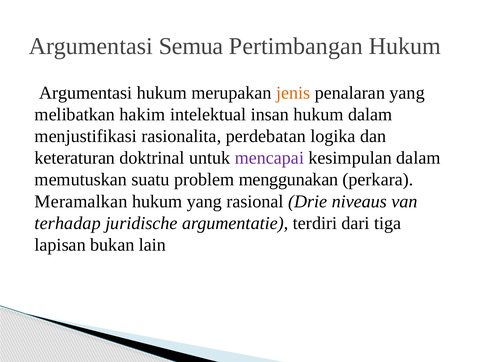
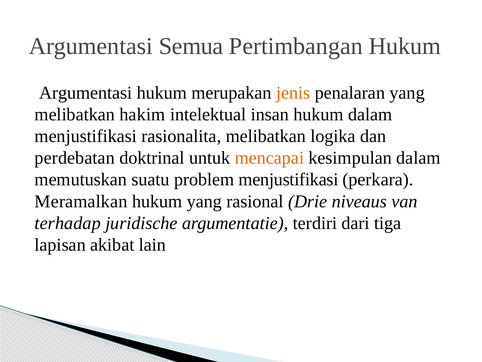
rasionalita perdebatan: perdebatan -> melibatkan
keteraturan: keteraturan -> perdebatan
mencapai colour: purple -> orange
problem menggunakan: menggunakan -> menjustifikasi
bukan: bukan -> akibat
